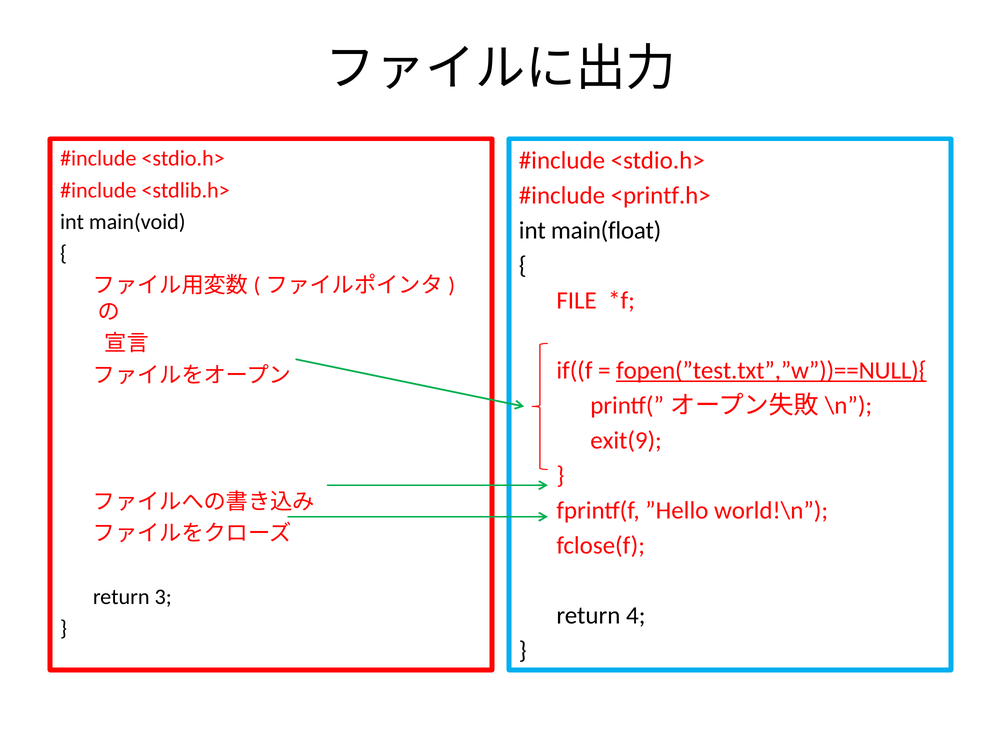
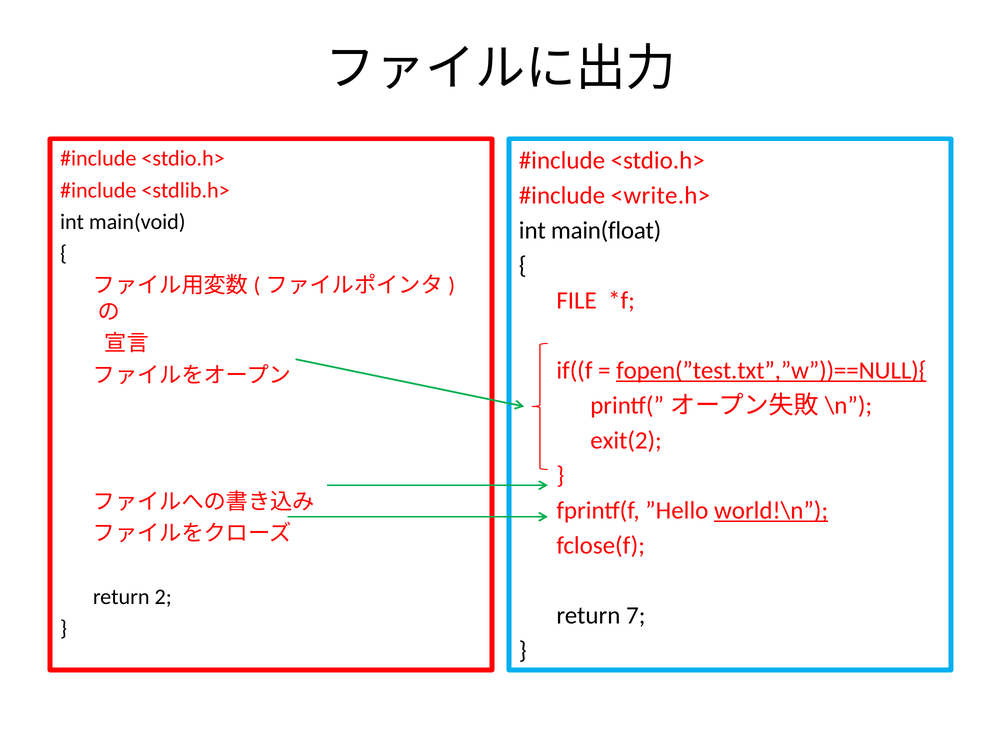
<printf.h>: <printf.h> -> <write.h>
exit(9: exit(9 -> exit(2
world!\n underline: none -> present
3: 3 -> 2
4: 4 -> 7
